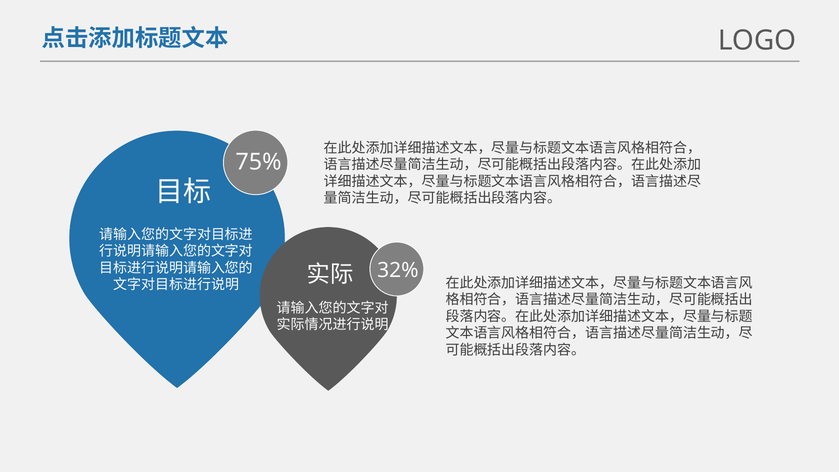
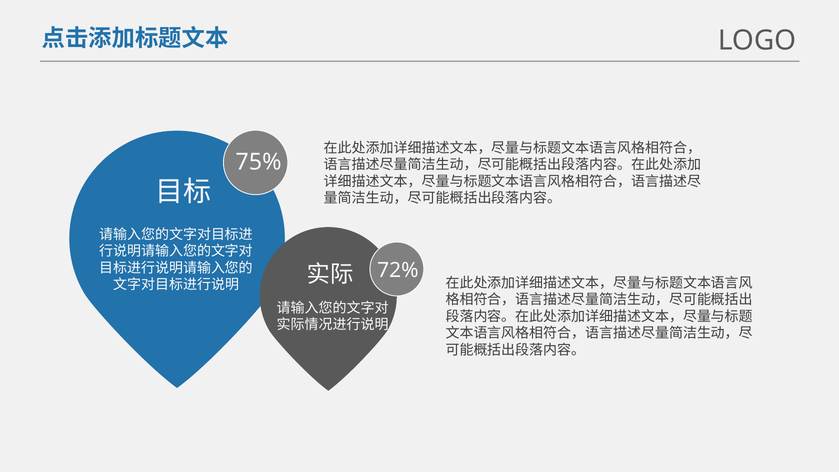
32%: 32% -> 72%
